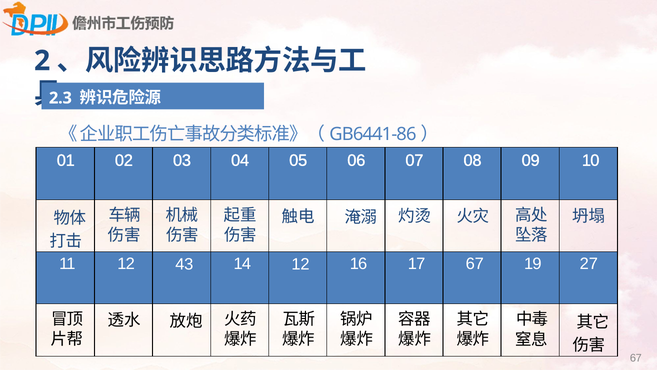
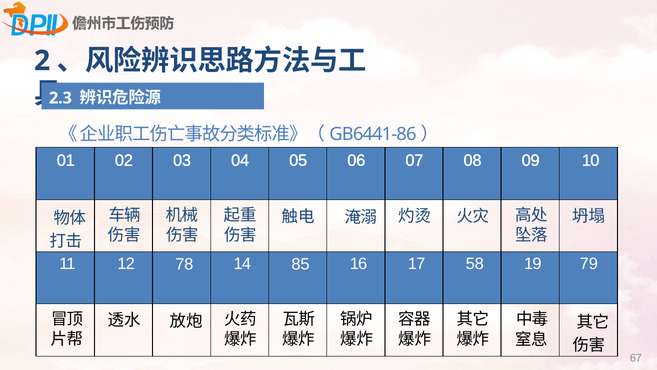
43: 43 -> 78
14 12: 12 -> 85
17 67: 67 -> 58
27: 27 -> 79
